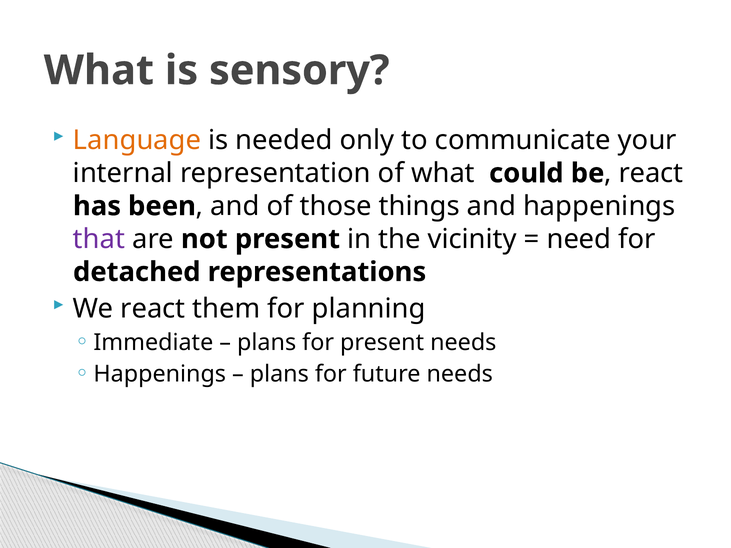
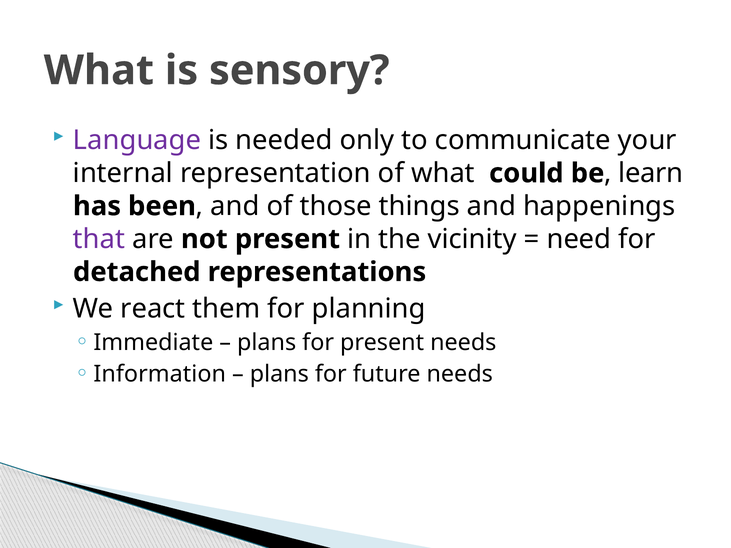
Language colour: orange -> purple
react at (651, 173): react -> learn
Happenings at (160, 374): Happenings -> Information
